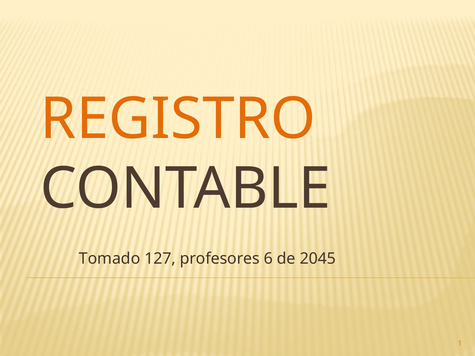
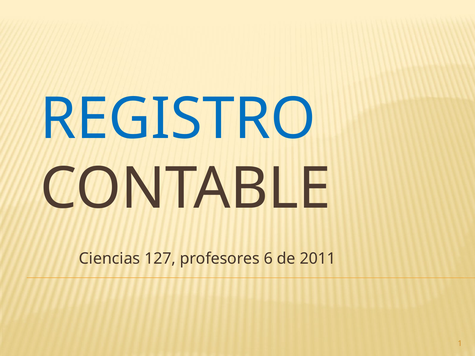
REGISTRO colour: orange -> blue
Tomado: Tomado -> Ciencias
2045: 2045 -> 2011
